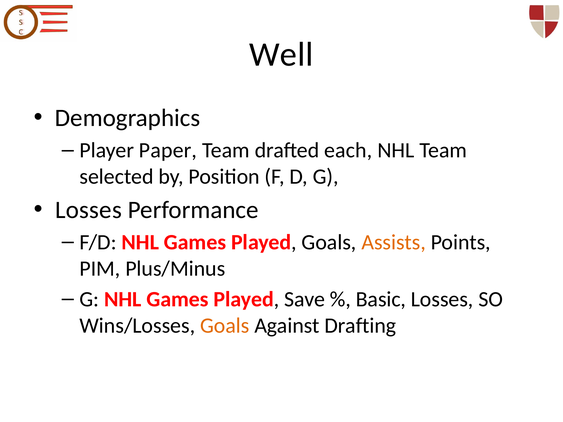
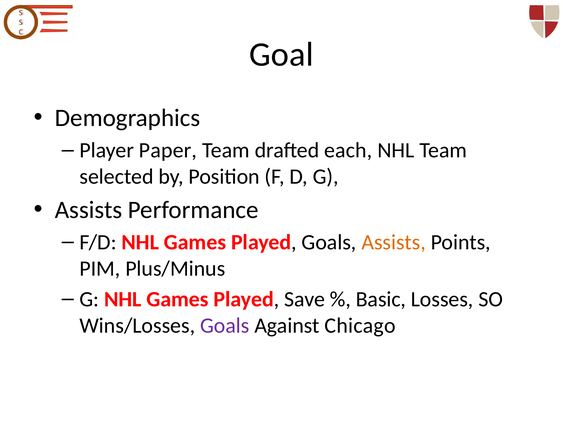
Well: Well -> Goal
Losses at (88, 210): Losses -> Assists
Goals at (225, 326) colour: orange -> purple
Drafting: Drafting -> Chicago
